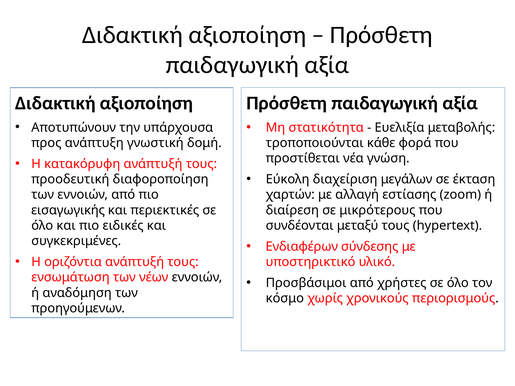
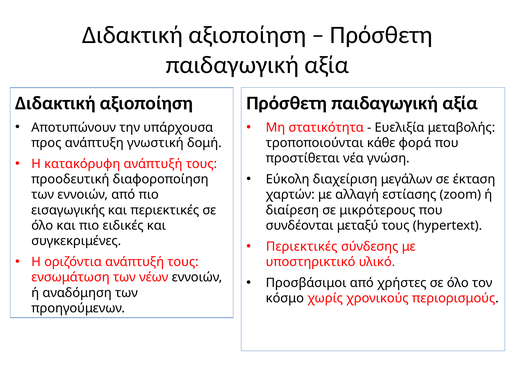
Ενδιαφέρων at (302, 247): Ενδιαφέρων -> Περιεκτικές
